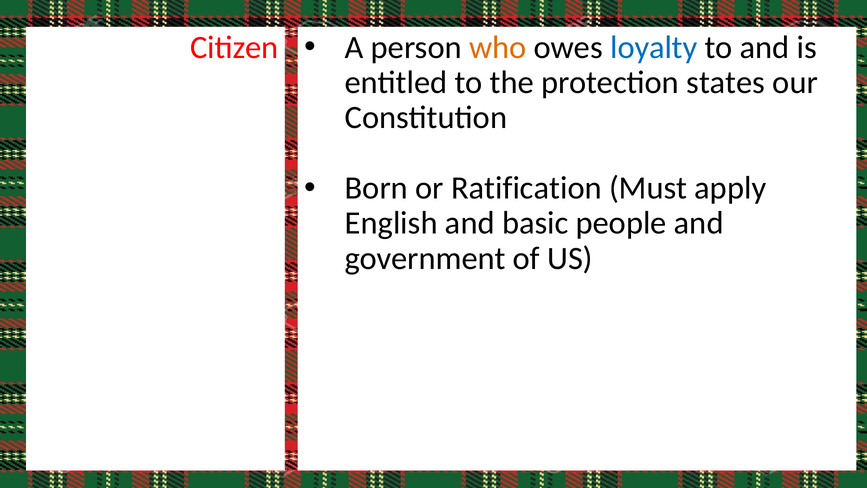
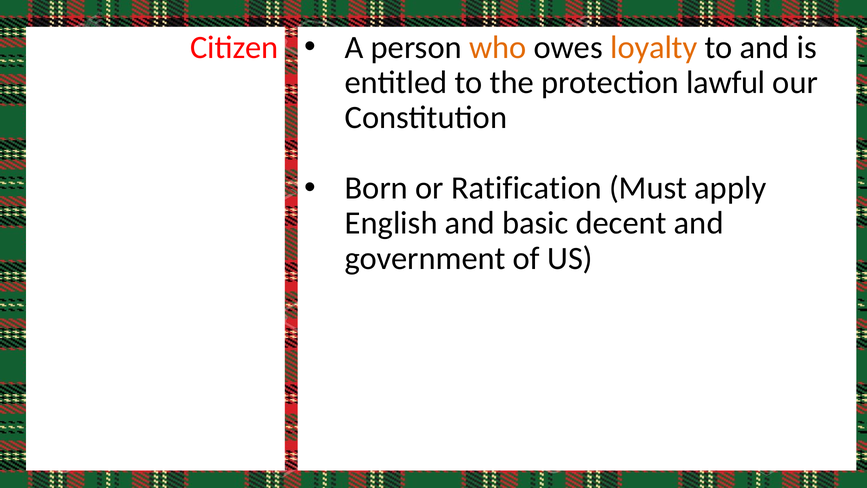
loyalty colour: blue -> orange
states: states -> lawful
people: people -> decent
